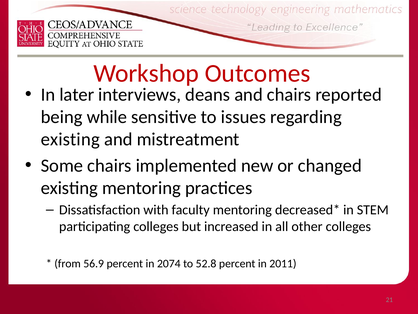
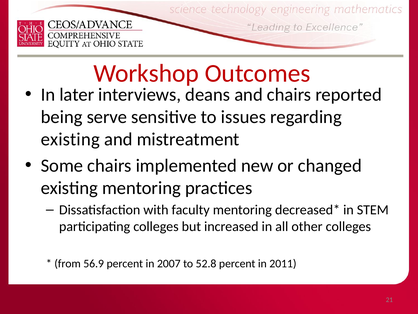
while: while -> serve
2074: 2074 -> 2007
